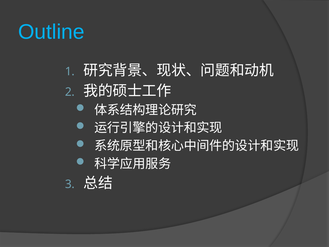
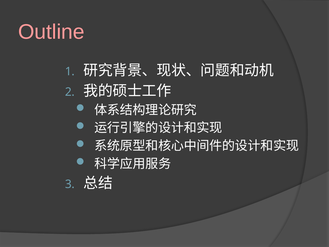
Outline colour: light blue -> pink
